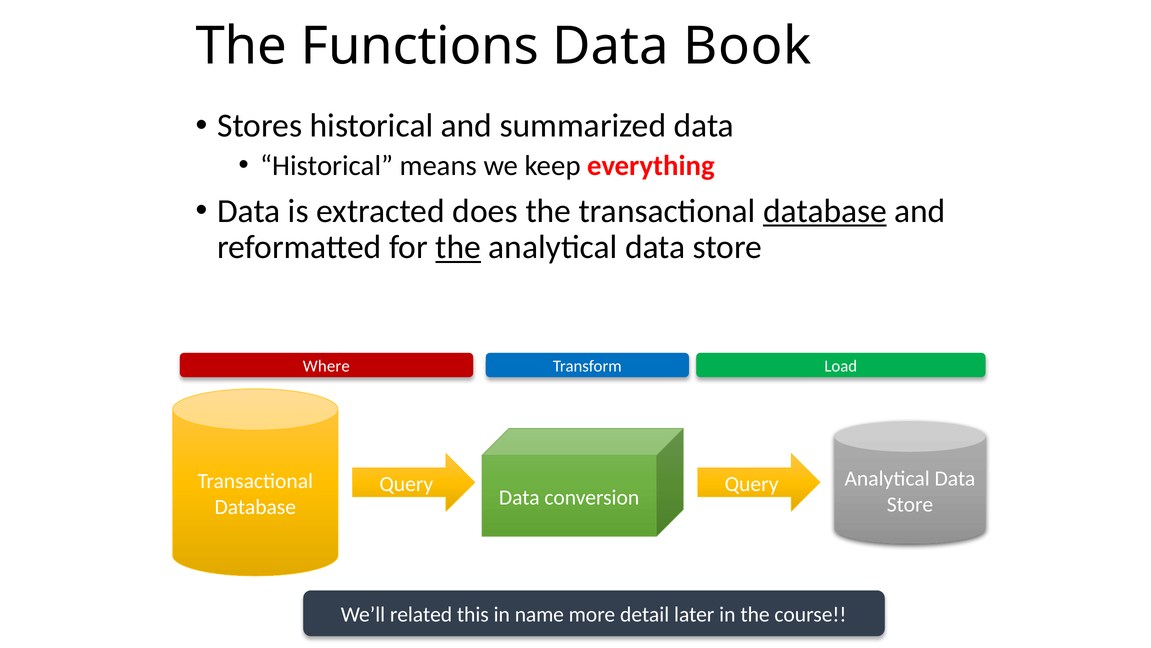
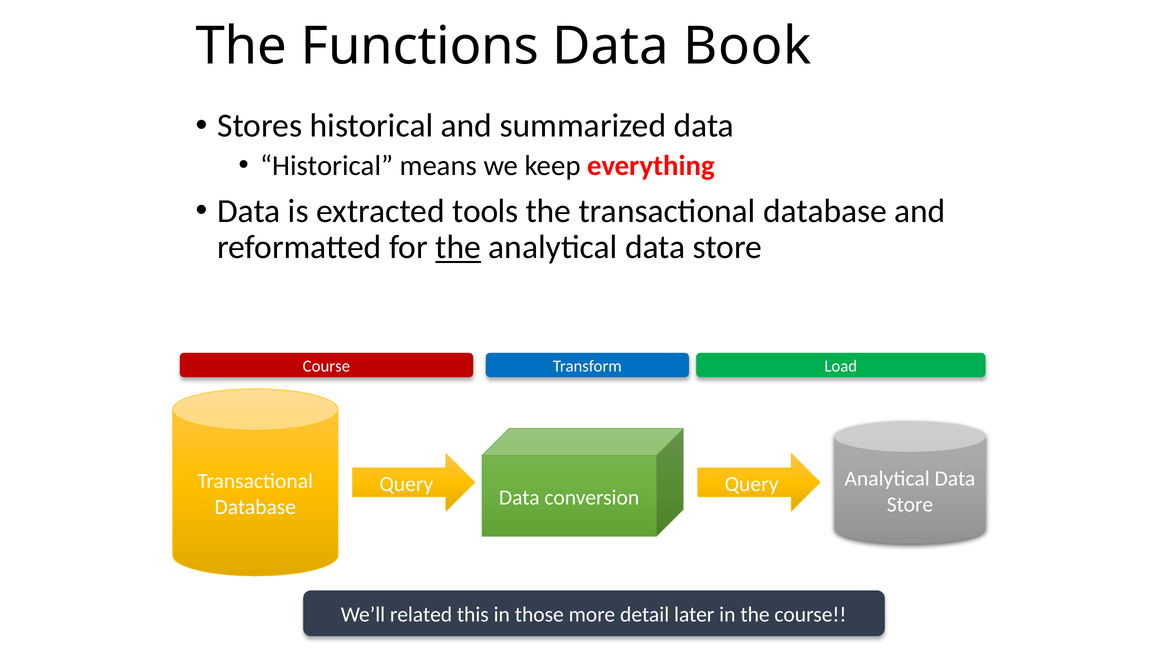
does: does -> tools
database at (825, 211) underline: present -> none
Where at (326, 366): Where -> Course
name: name -> those
